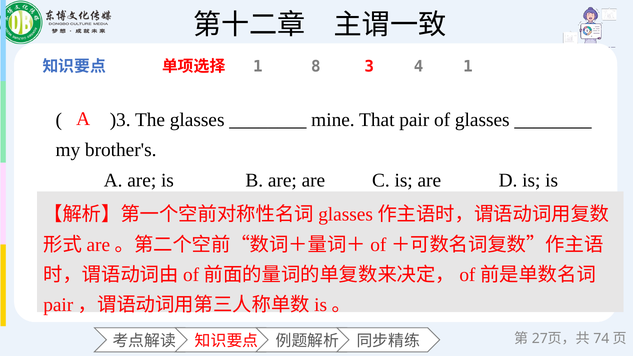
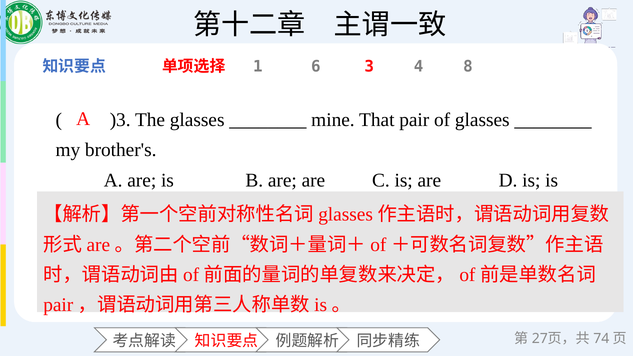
8: 8 -> 6
4 1: 1 -> 8
